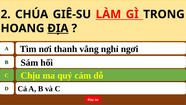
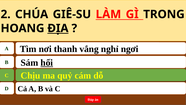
hối underline: none -> present
